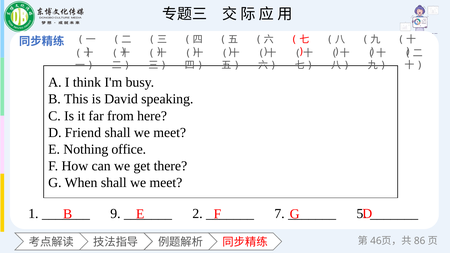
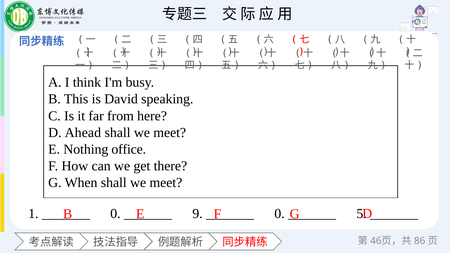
Friend: Friend -> Ahead
9 at (115, 214): 9 -> 0
2: 2 -> 9
7 at (280, 214): 7 -> 0
